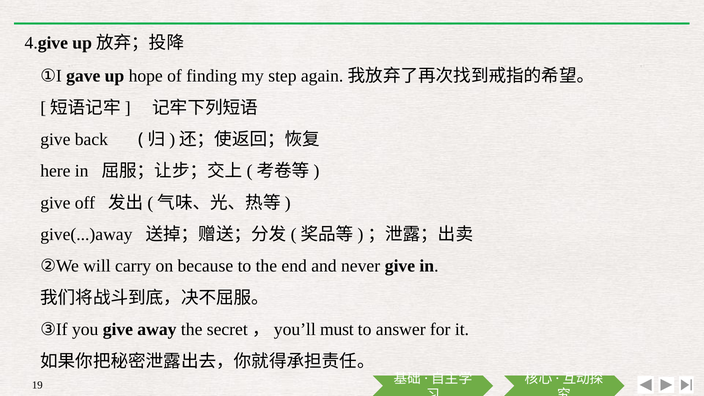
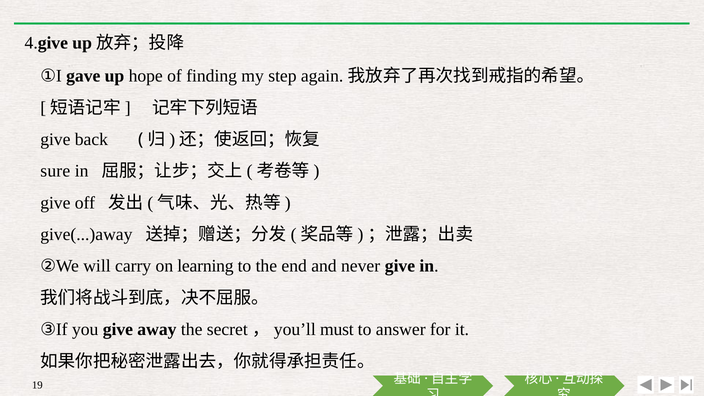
here: here -> sure
because: because -> learning
